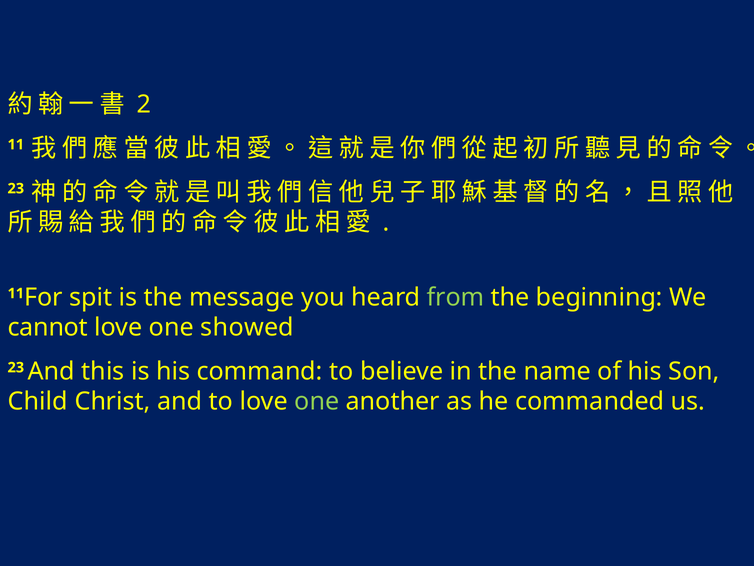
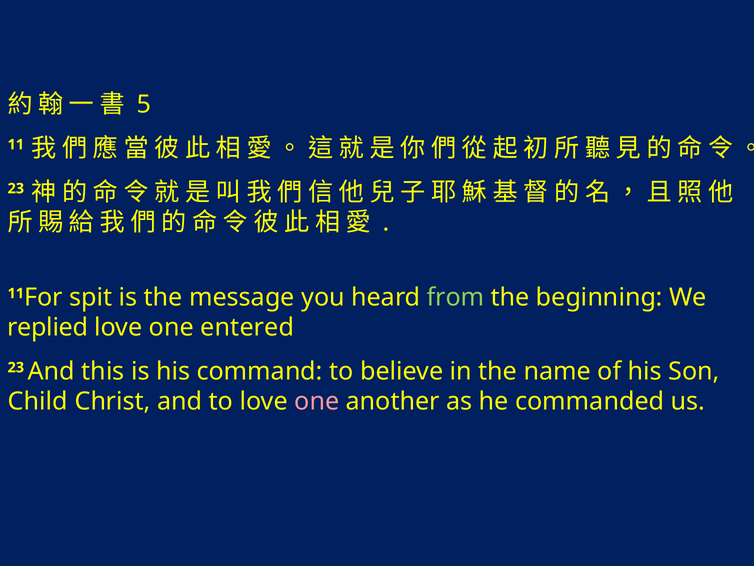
2: 2 -> 5
cannot: cannot -> replied
showed: showed -> entered
one at (317, 401) colour: light green -> pink
